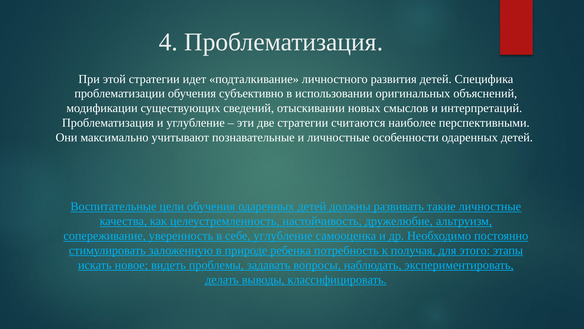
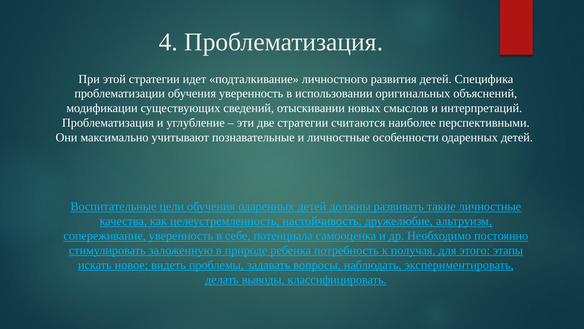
обучения субъективно: субъективно -> уверенность
себе углубление: углубление -> потенциала
